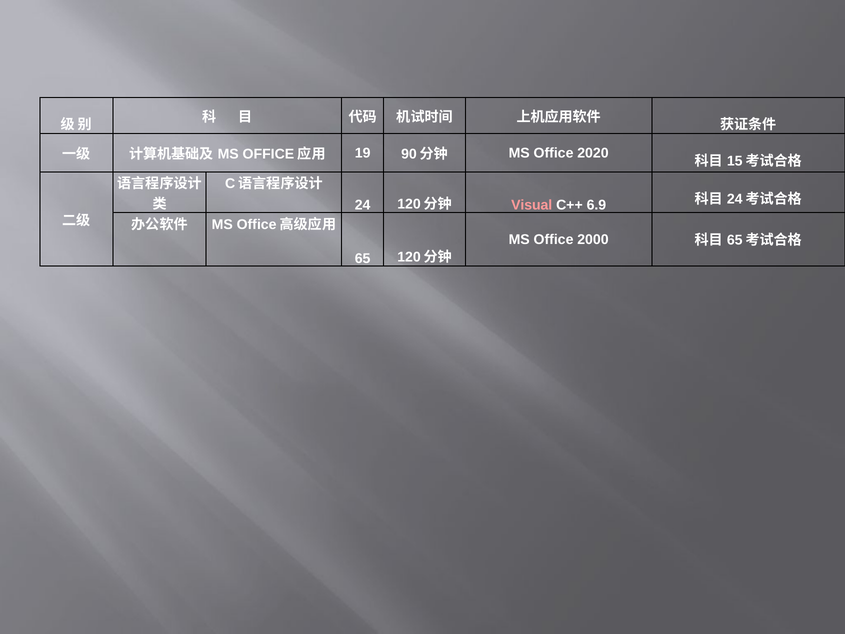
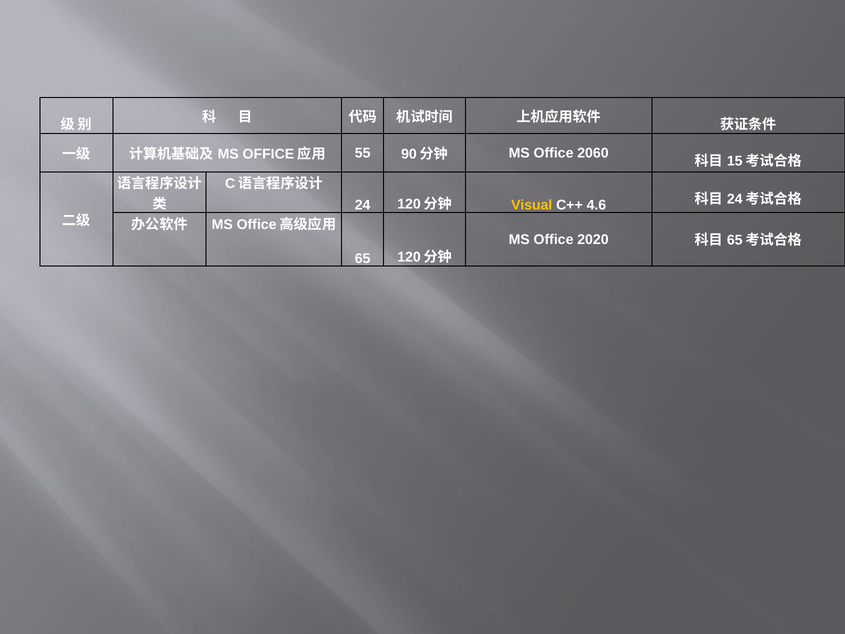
19: 19 -> 55
2020: 2020 -> 2060
Visual colour: pink -> yellow
6.9: 6.9 -> 4.6
2000: 2000 -> 2020
